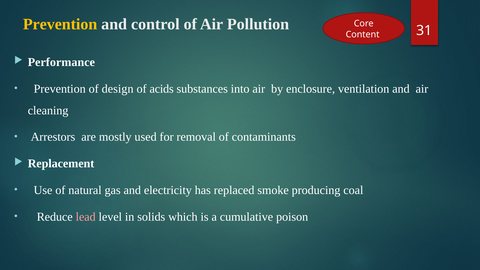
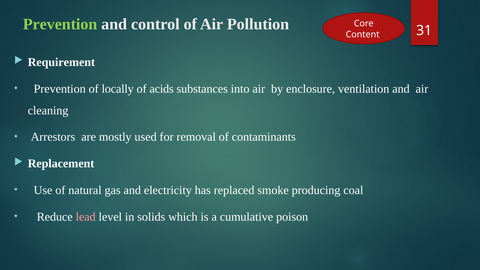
Prevention at (60, 24) colour: yellow -> light green
Performance: Performance -> Requirement
design: design -> locally
